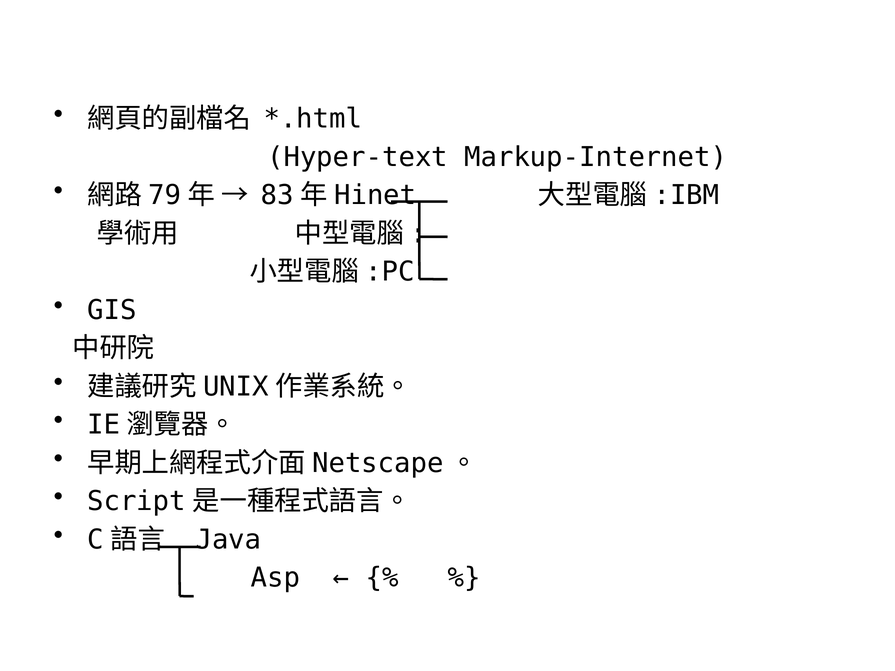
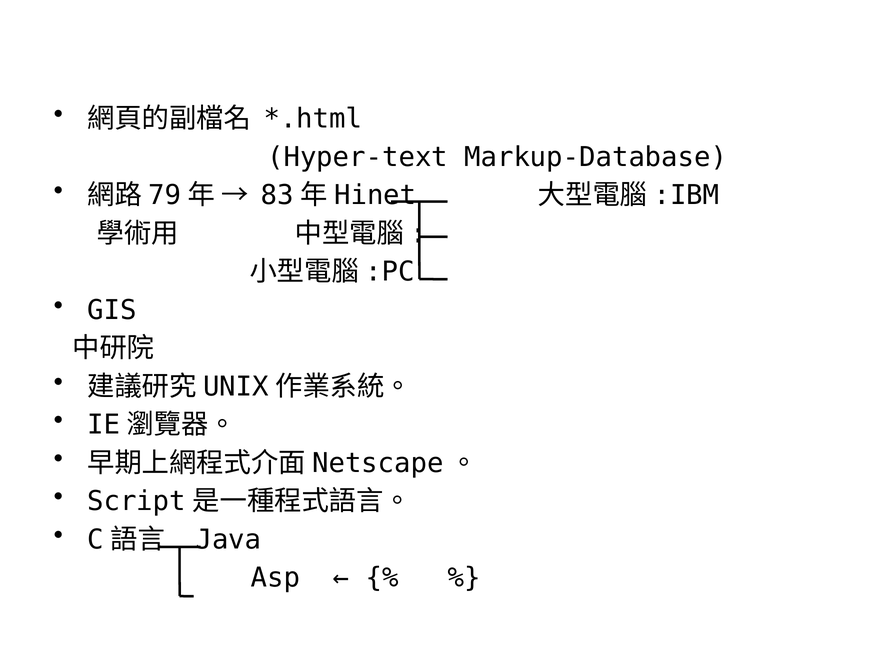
Markup-Internet: Markup-Internet -> Markup-Database
